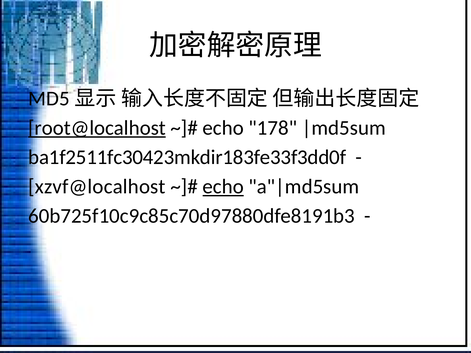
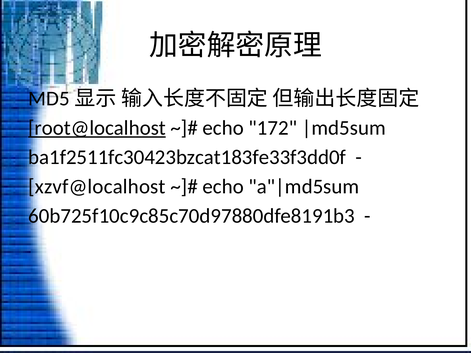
178: 178 -> 172
ba1f2511fc30423mkdir183fe33f3dd0f: ba1f2511fc30423mkdir183fe33f3dd0f -> ba1f2511fc30423bzcat183fe33f3dd0f
echo at (223, 187) underline: present -> none
